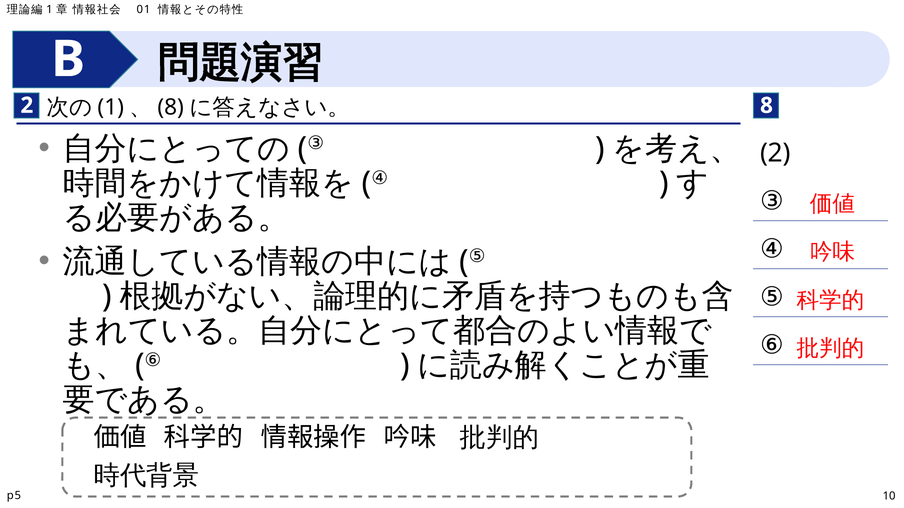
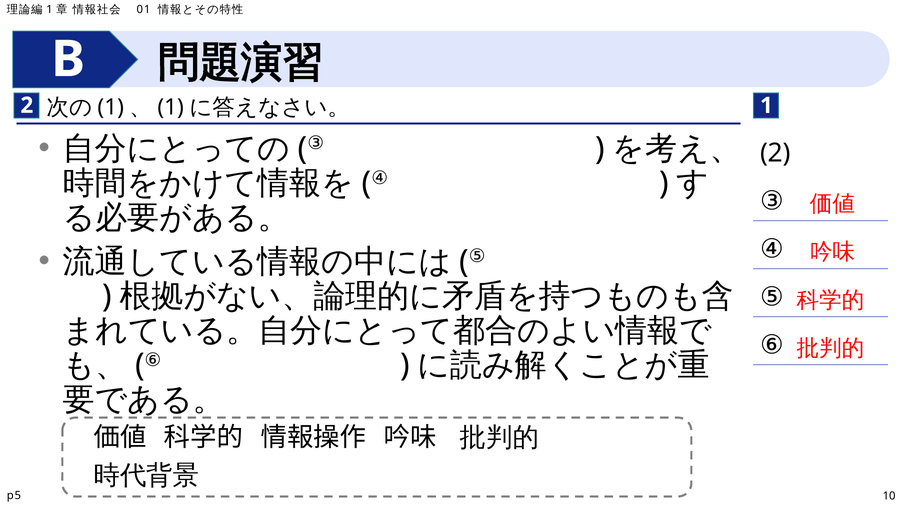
8 at (171, 107): 8 -> 1
2 8: 8 -> 1
